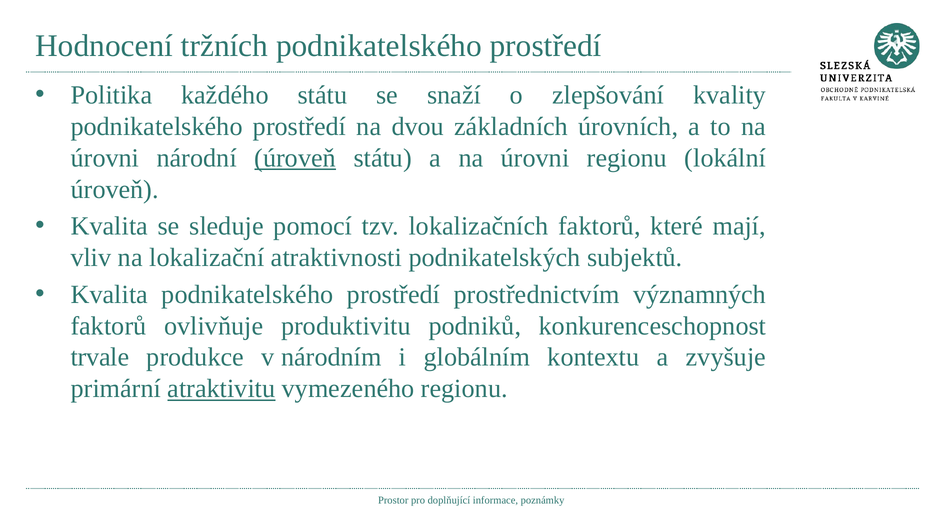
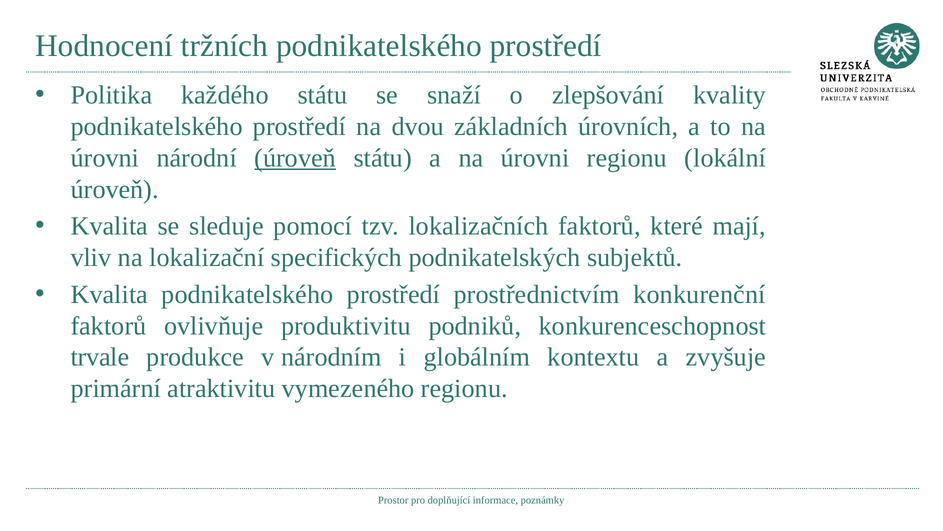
atraktivnosti: atraktivnosti -> specifických
významných: významných -> konkurenční
atraktivitu underline: present -> none
